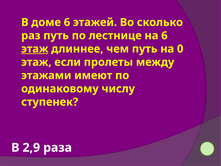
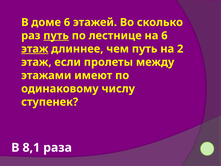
путь at (56, 36) underline: none -> present
0: 0 -> 2
2,9: 2,9 -> 8,1
